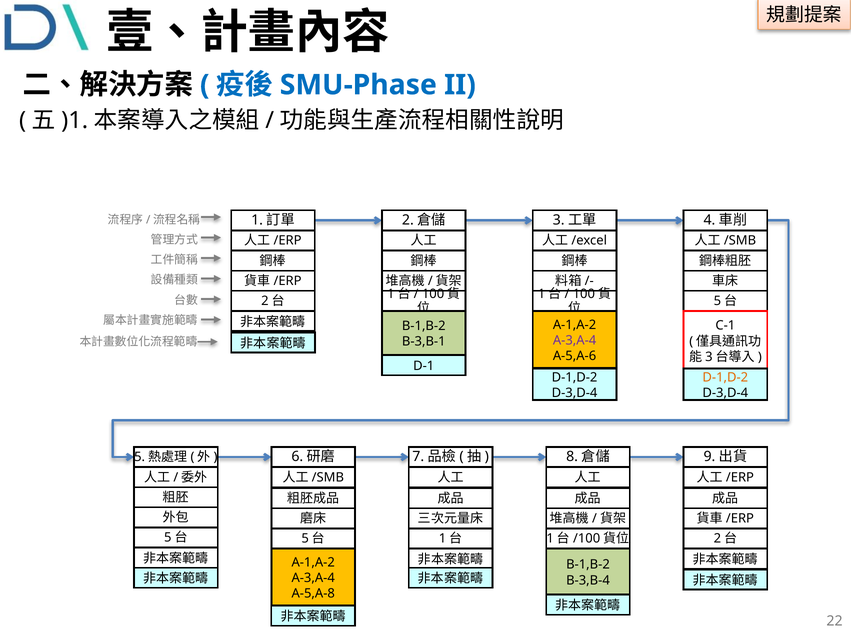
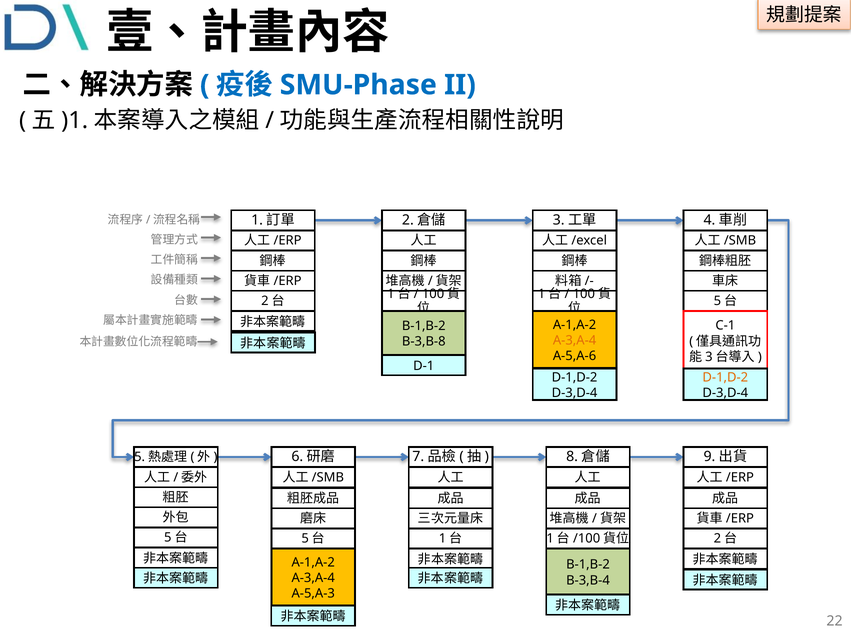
A-3,A-4 at (575, 340) colour: purple -> orange
B-3,B-1: B-3,B-1 -> B-3,B-8
A-5,A-8: A-5,A-8 -> A-5,A-3
